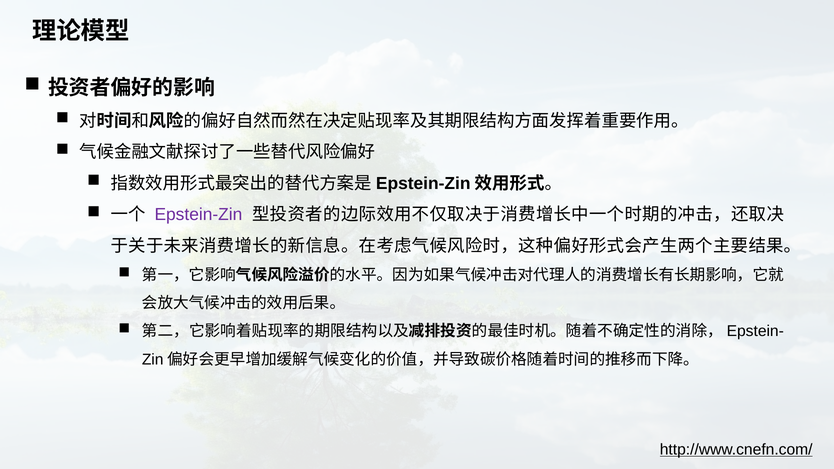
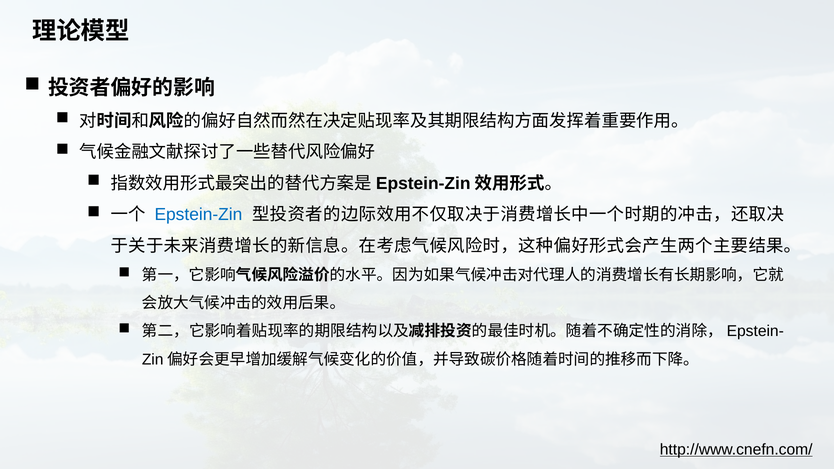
Epstein-Zin colour: purple -> blue
